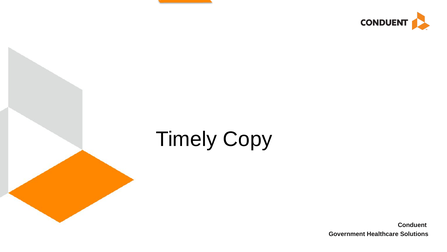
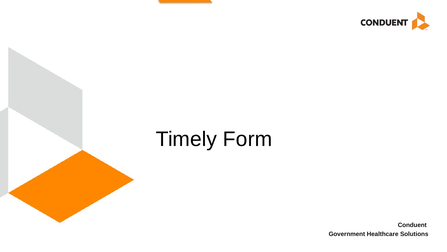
Copy: Copy -> Form
